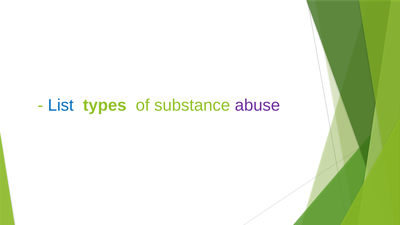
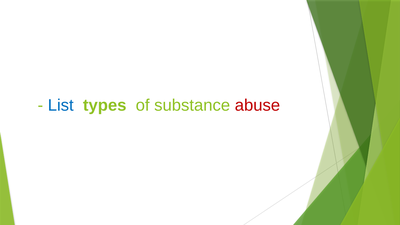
abuse colour: purple -> red
